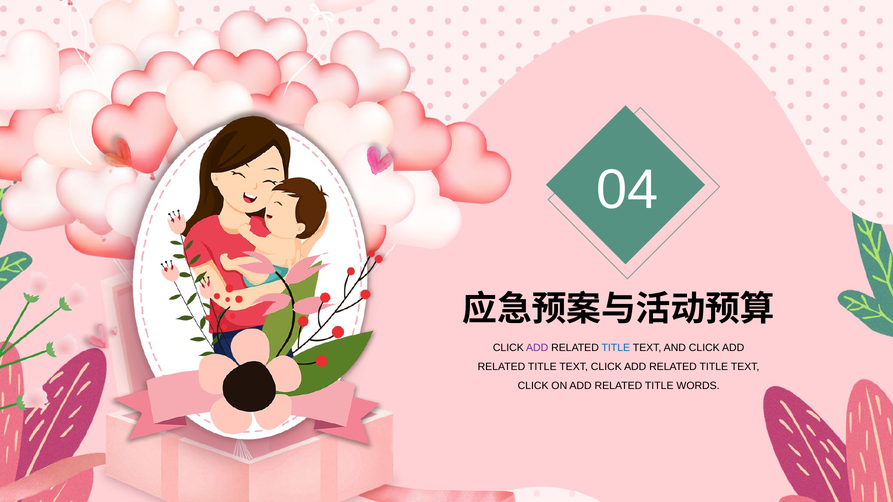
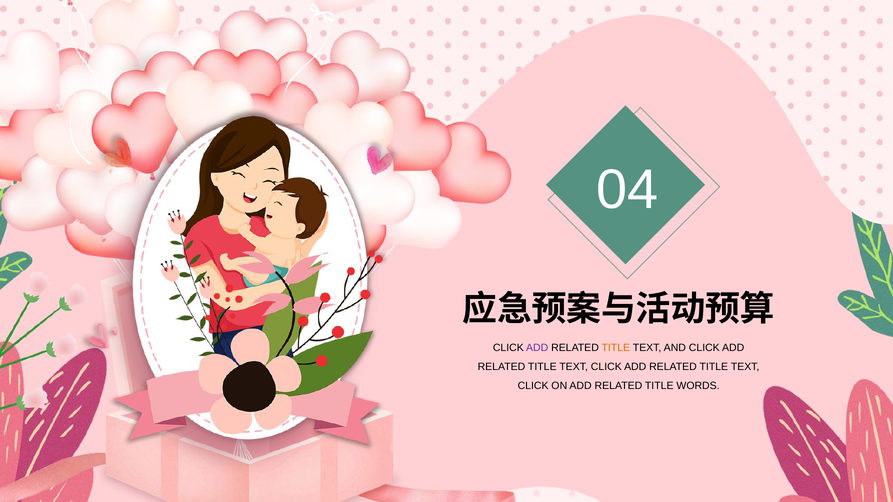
TITLE at (616, 348) colour: blue -> orange
